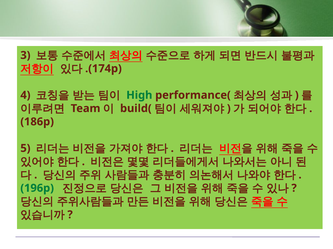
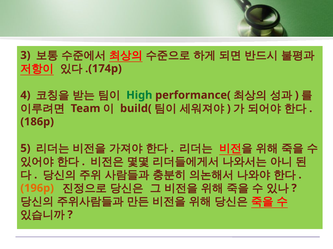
196p colour: green -> orange
